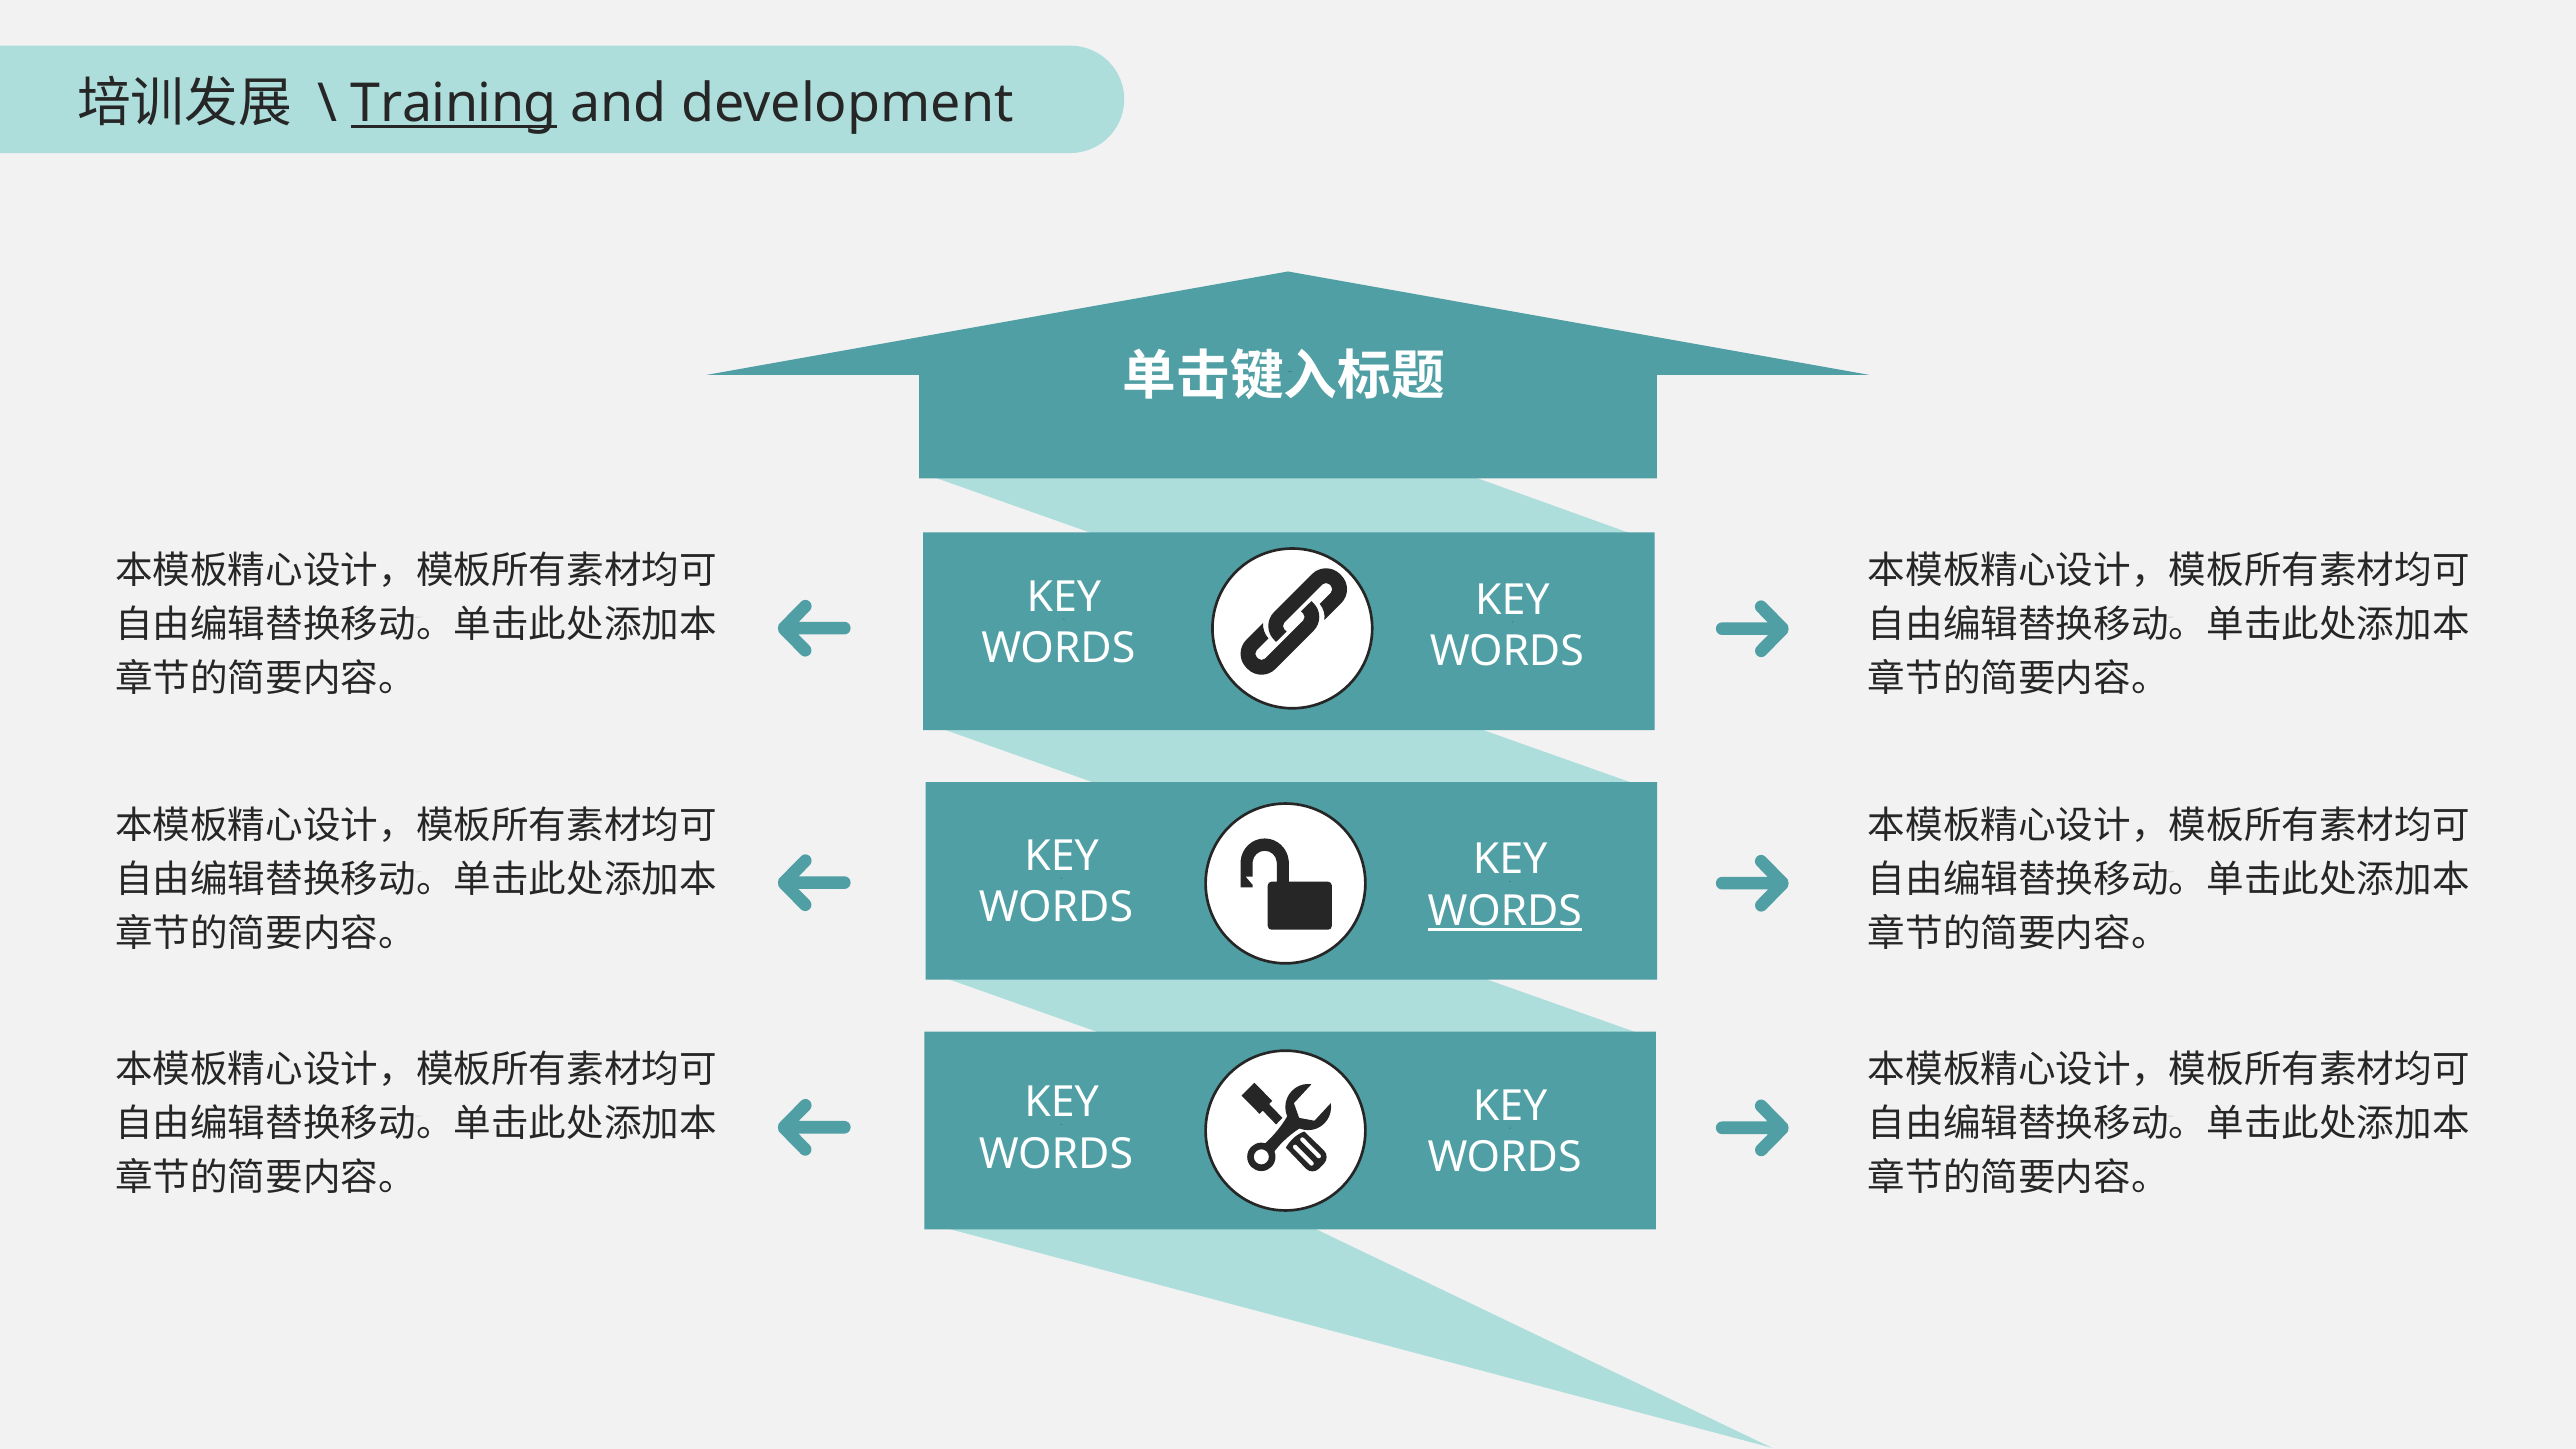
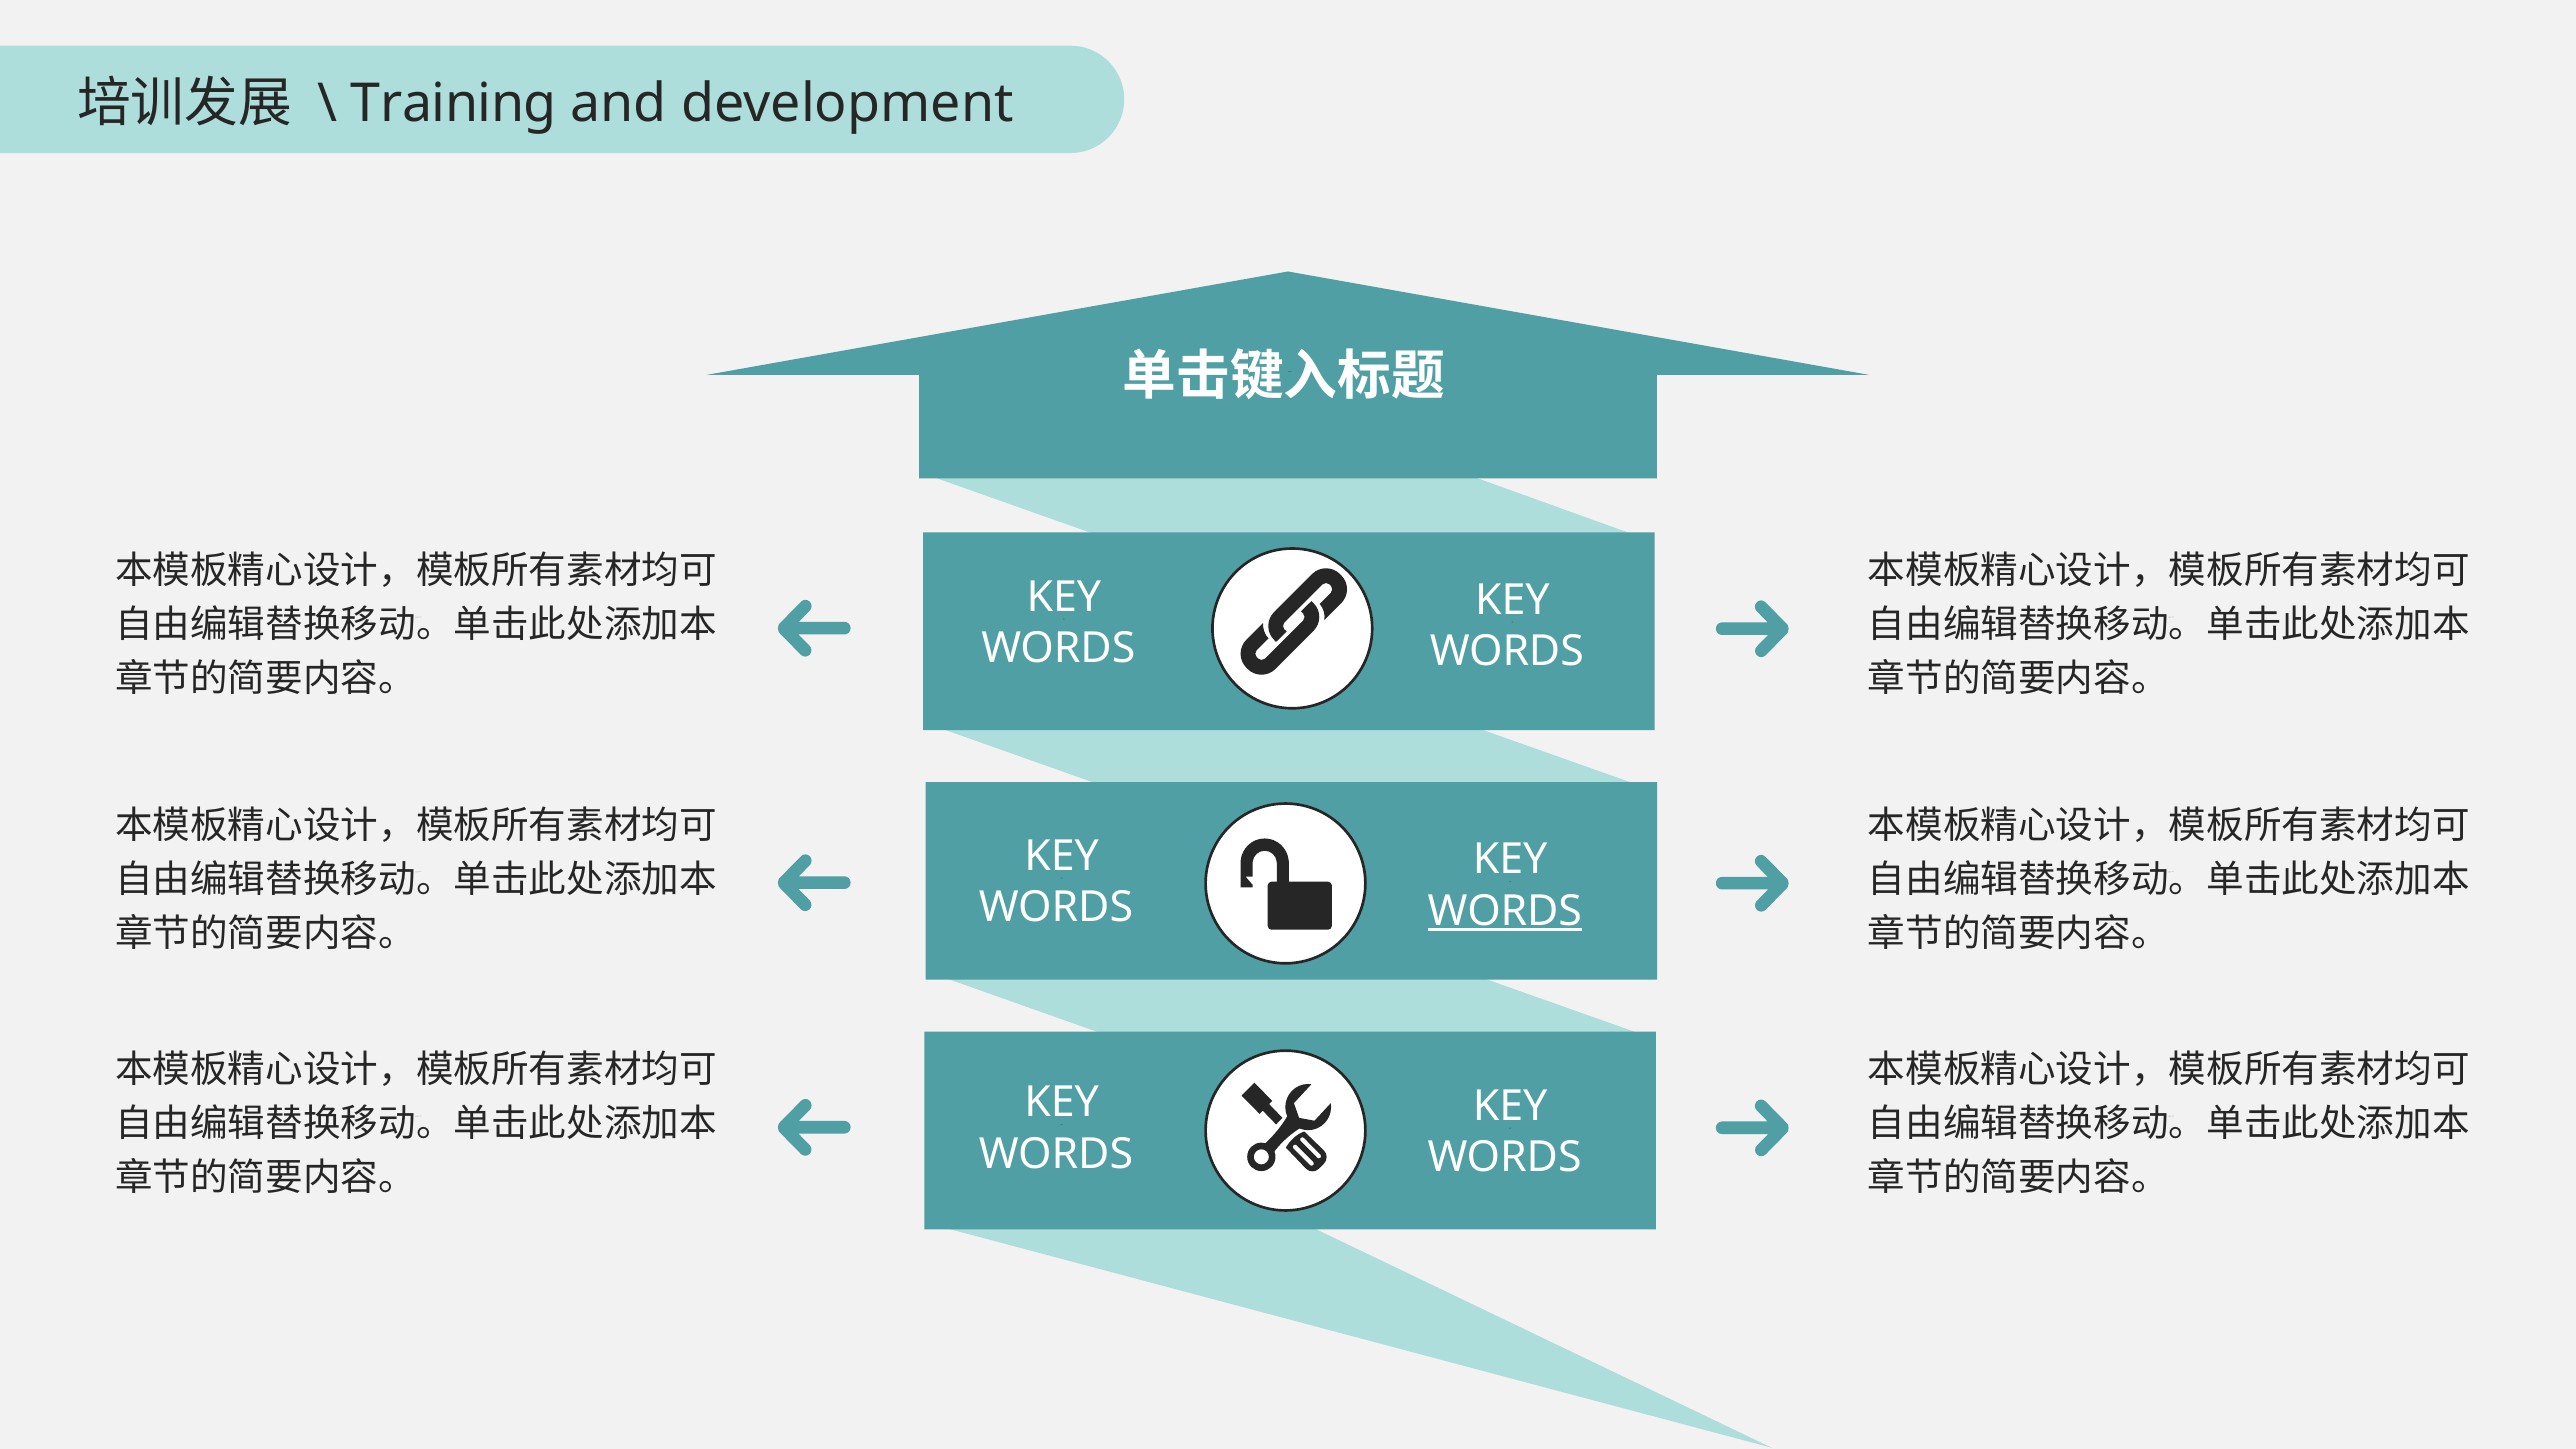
Training underline: present -> none
